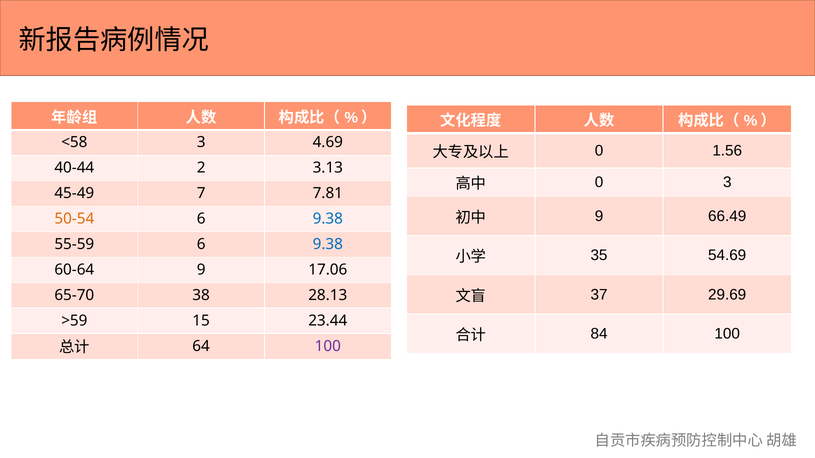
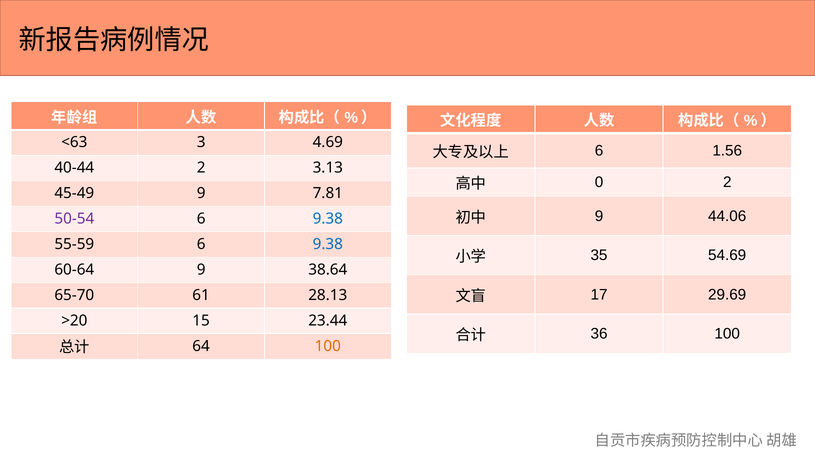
<58: <58 -> <63
0 at (599, 151): 0 -> 6
0 3: 3 -> 2
45-49 7: 7 -> 9
66.49: 66.49 -> 44.06
50-54 colour: orange -> purple
17.06: 17.06 -> 38.64
37: 37 -> 17
38: 38 -> 61
>59: >59 -> >20
84: 84 -> 36
100 at (328, 347) colour: purple -> orange
